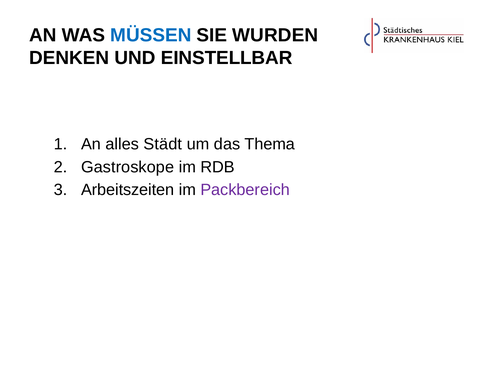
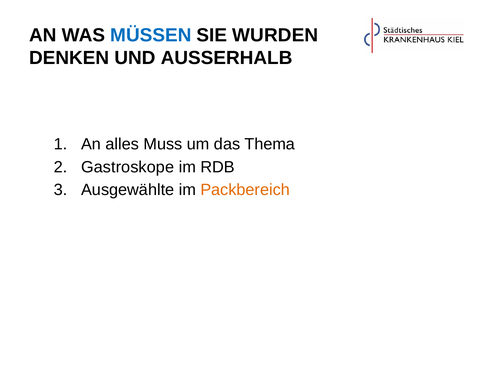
EINSTELLBAR: EINSTELLBAR -> AUSSERHALB
Städt: Städt -> Muss
Arbeitszeiten: Arbeitszeiten -> Ausgewählte
Packbereich colour: purple -> orange
